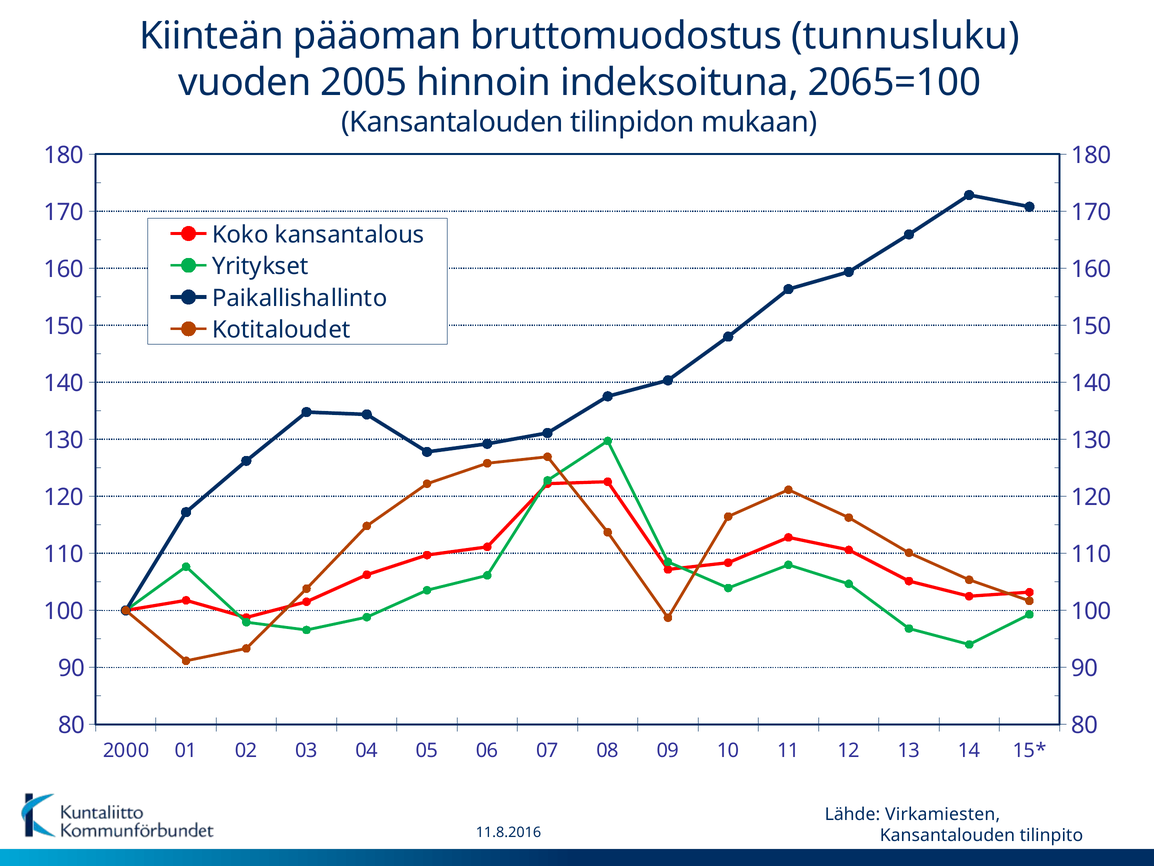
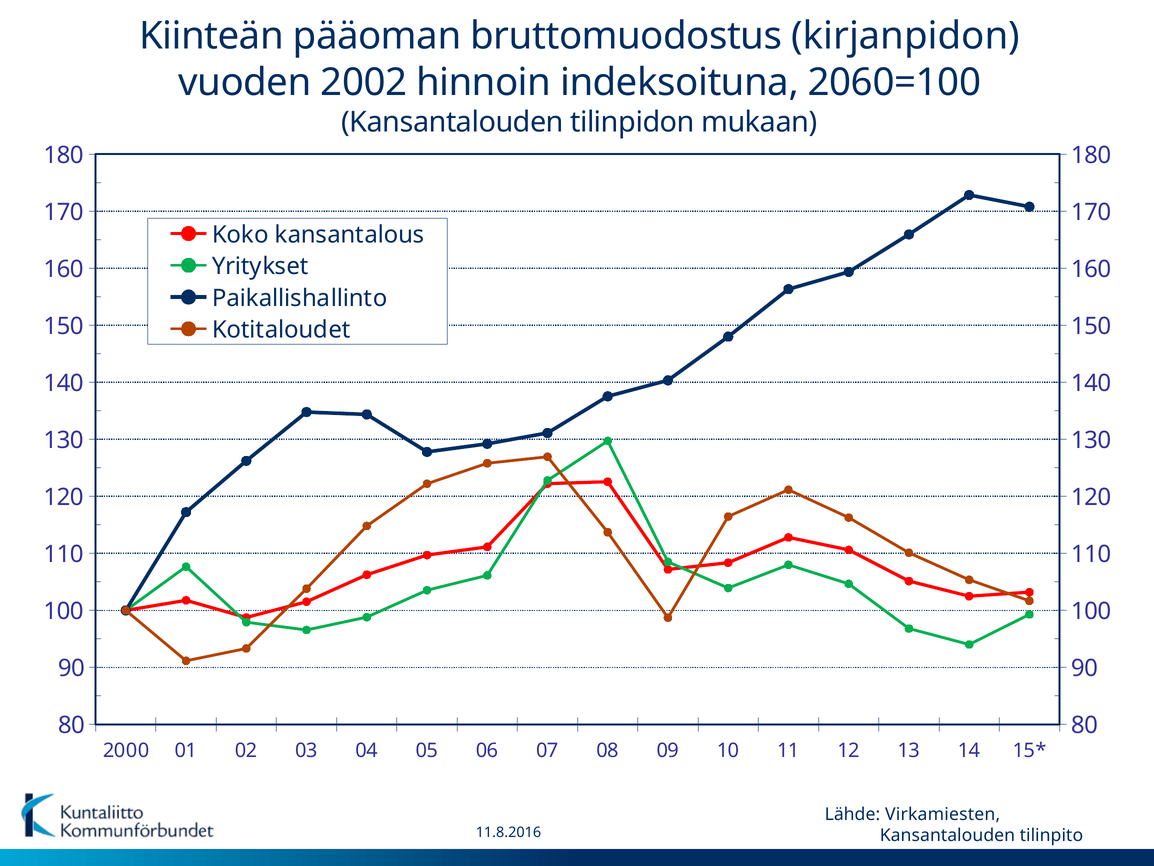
tunnusluku: tunnusluku -> kirjanpidon
2005: 2005 -> 2002
2065=100: 2065=100 -> 2060=100
